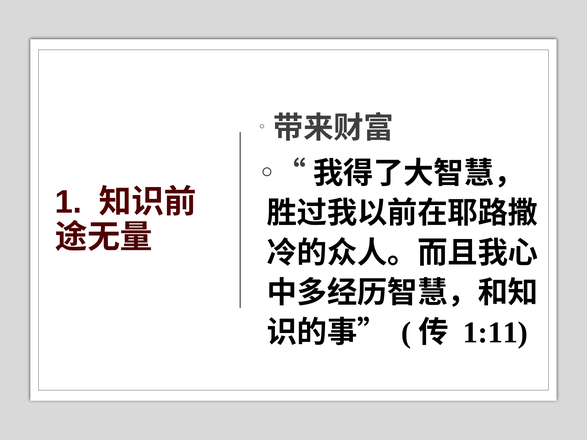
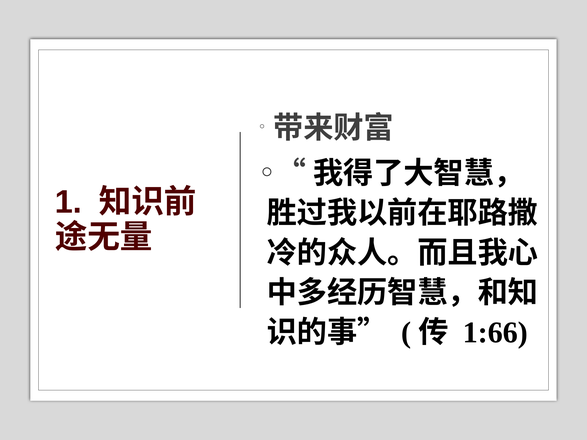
1:11: 1:11 -> 1:66
